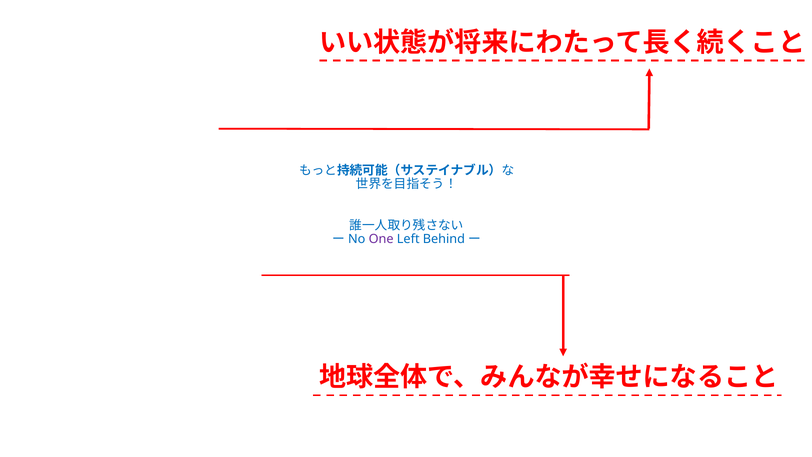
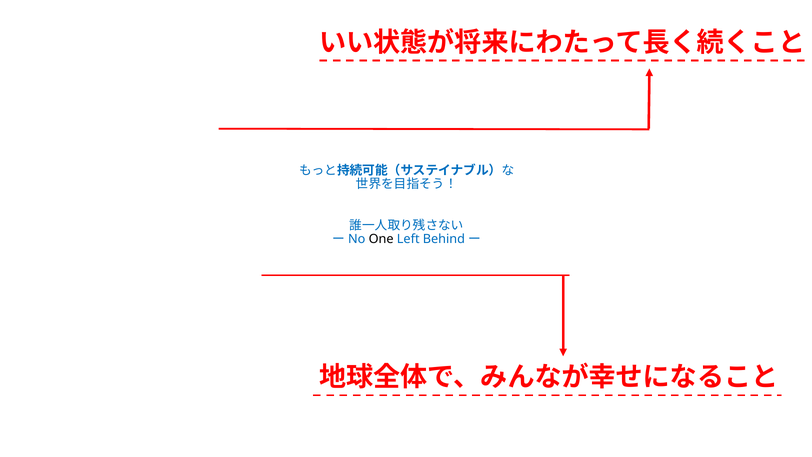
One colour: purple -> black
